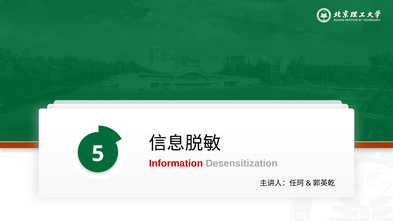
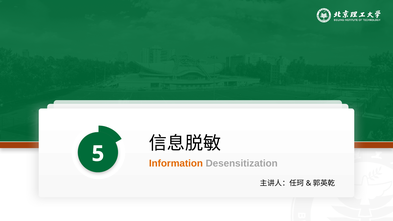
Information colour: red -> orange
